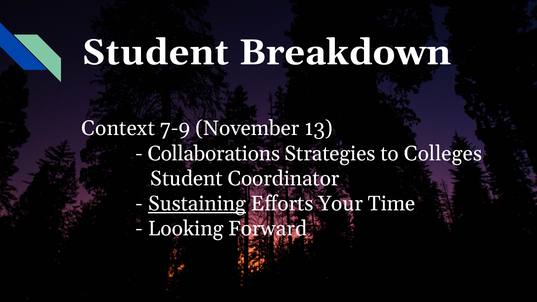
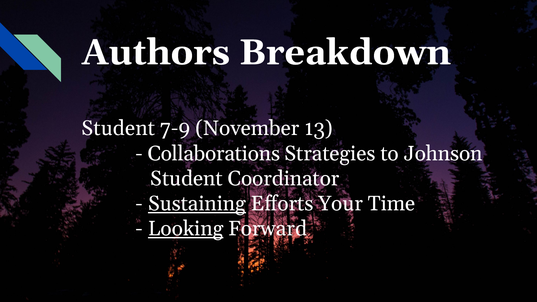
Student at (155, 52): Student -> Authors
Context at (118, 128): Context -> Student
Colleges: Colleges -> Johnson
Looking underline: none -> present
